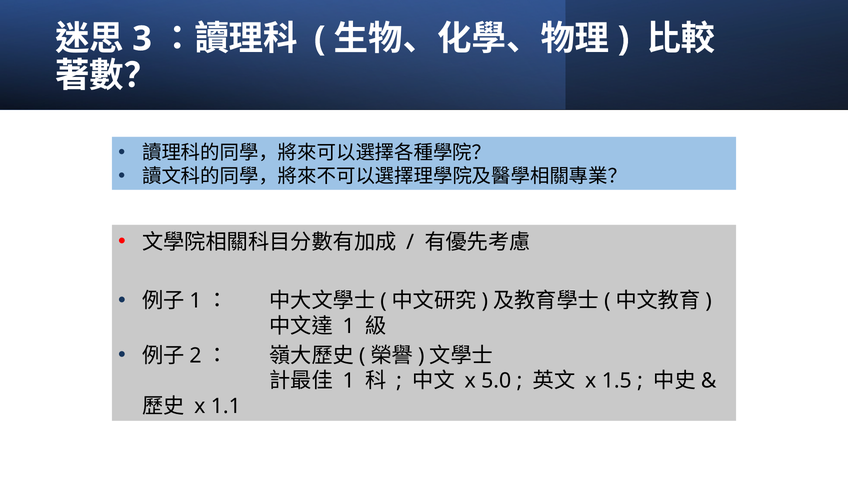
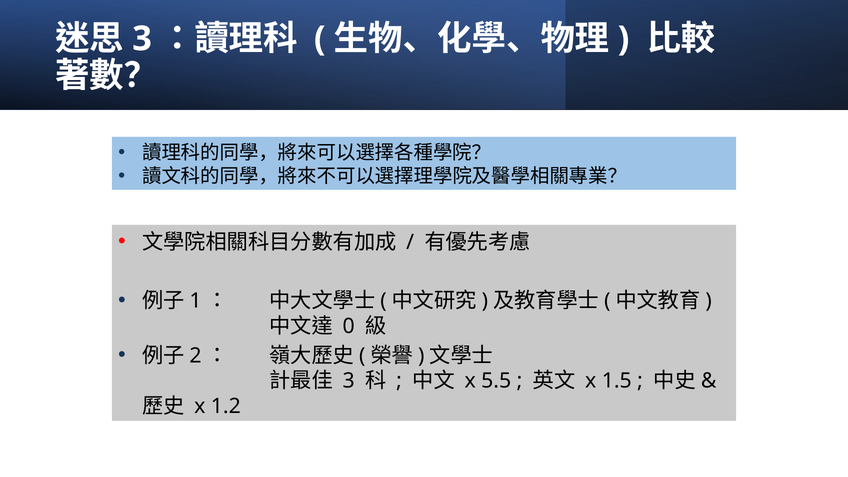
1 at (349, 326): 1 -> 0
1 at (349, 381): 1 -> 3
5.0: 5.0 -> 5.5
1.1: 1.1 -> 1.2
